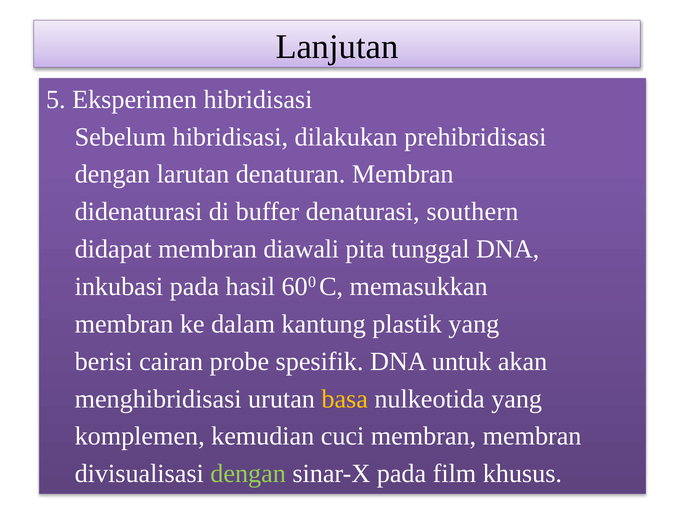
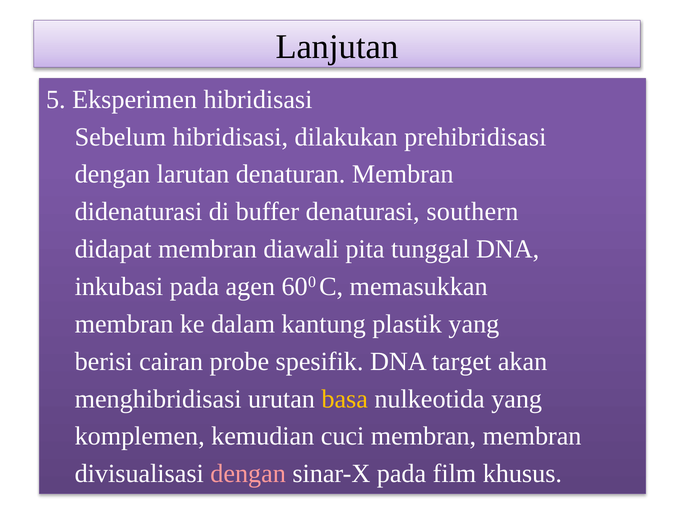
hasil: hasil -> agen
untuk: untuk -> target
dengan at (248, 474) colour: light green -> pink
